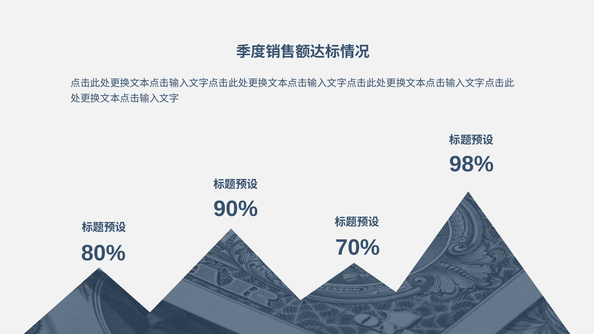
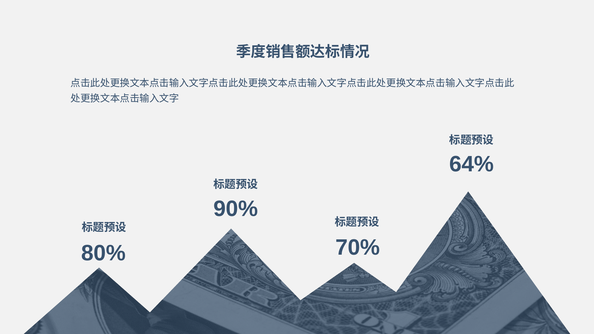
98%: 98% -> 64%
